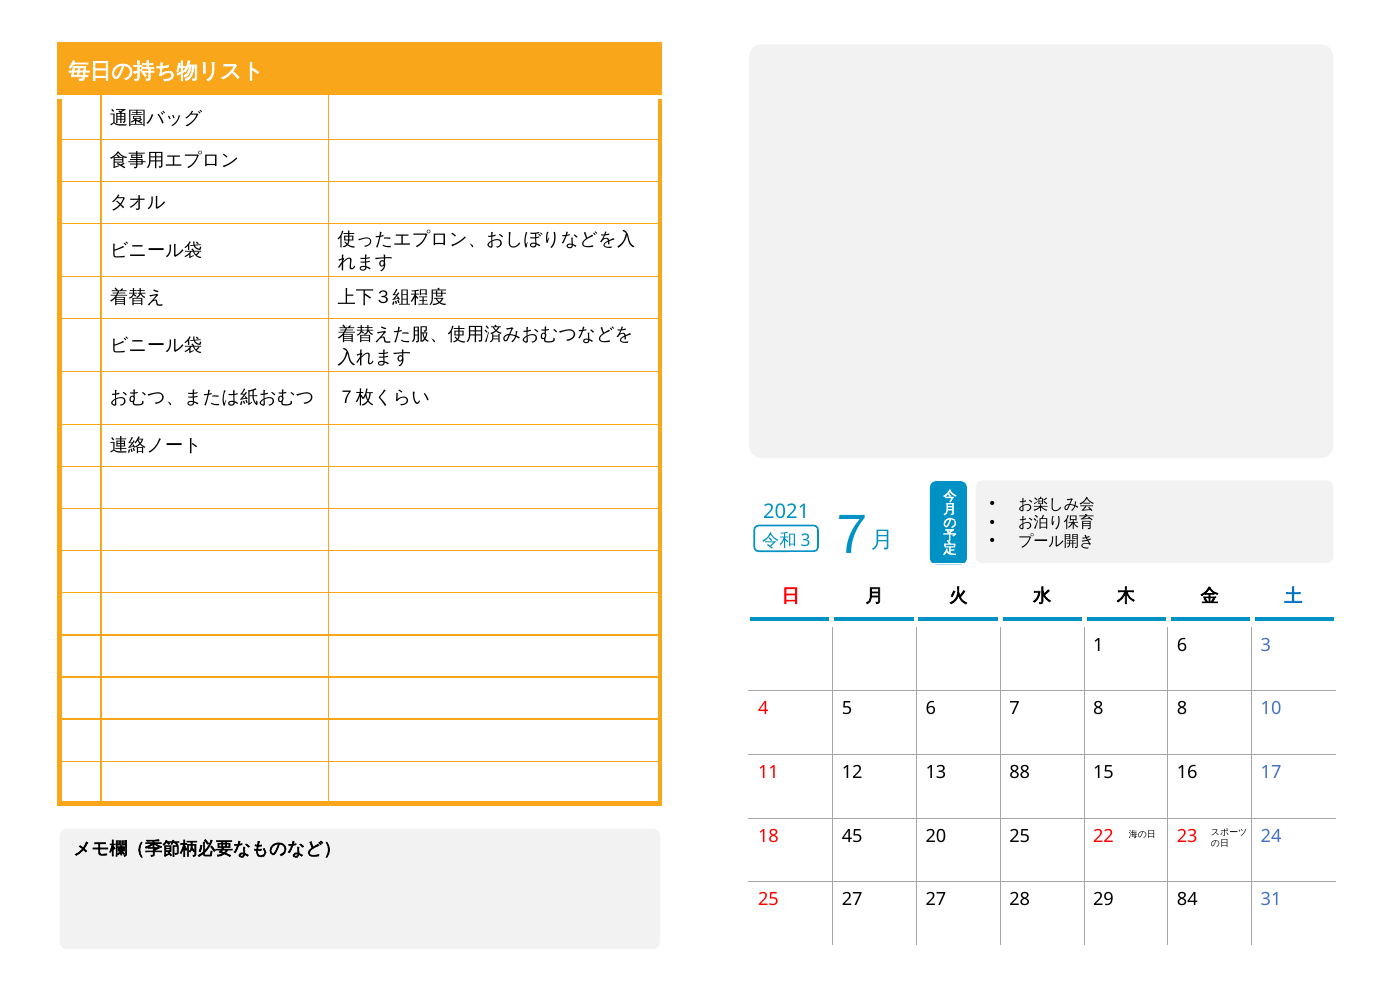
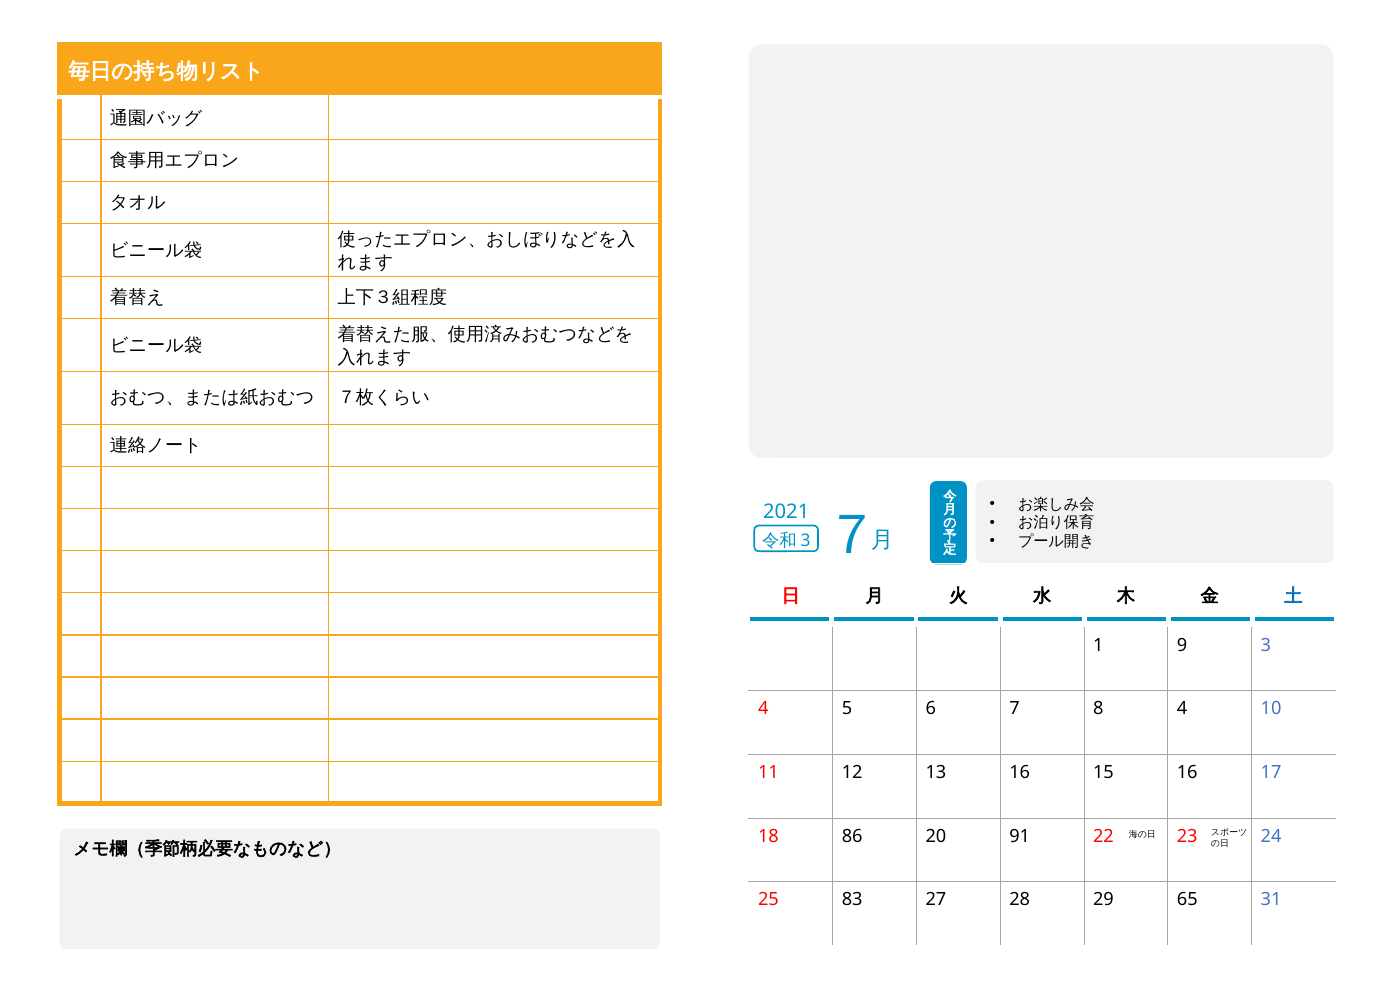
1 6: 6 -> 9
8 8: 8 -> 4
13 88: 88 -> 16
45: 45 -> 86
20 25: 25 -> 91
25 27: 27 -> 83
84: 84 -> 65
